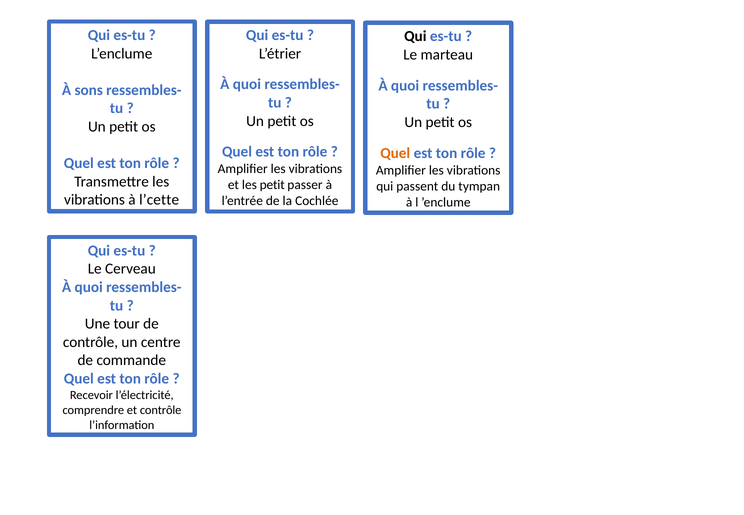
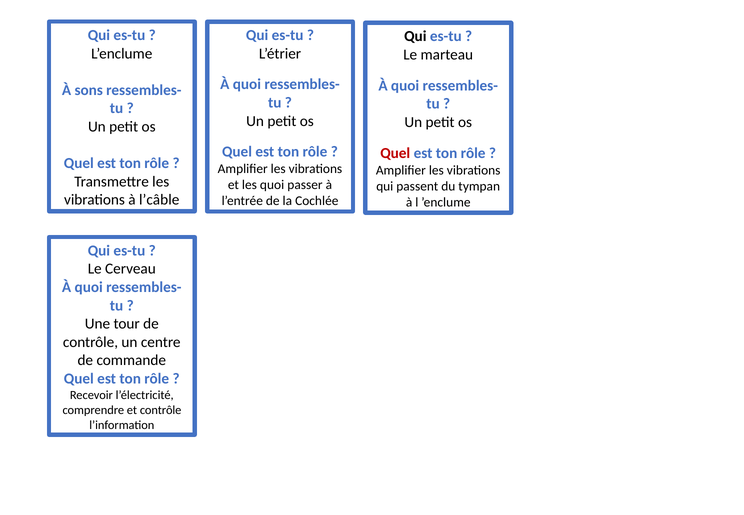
Quel at (395, 153) colour: orange -> red
les petit: petit -> quoi
l’cette: l’cette -> l’câble
